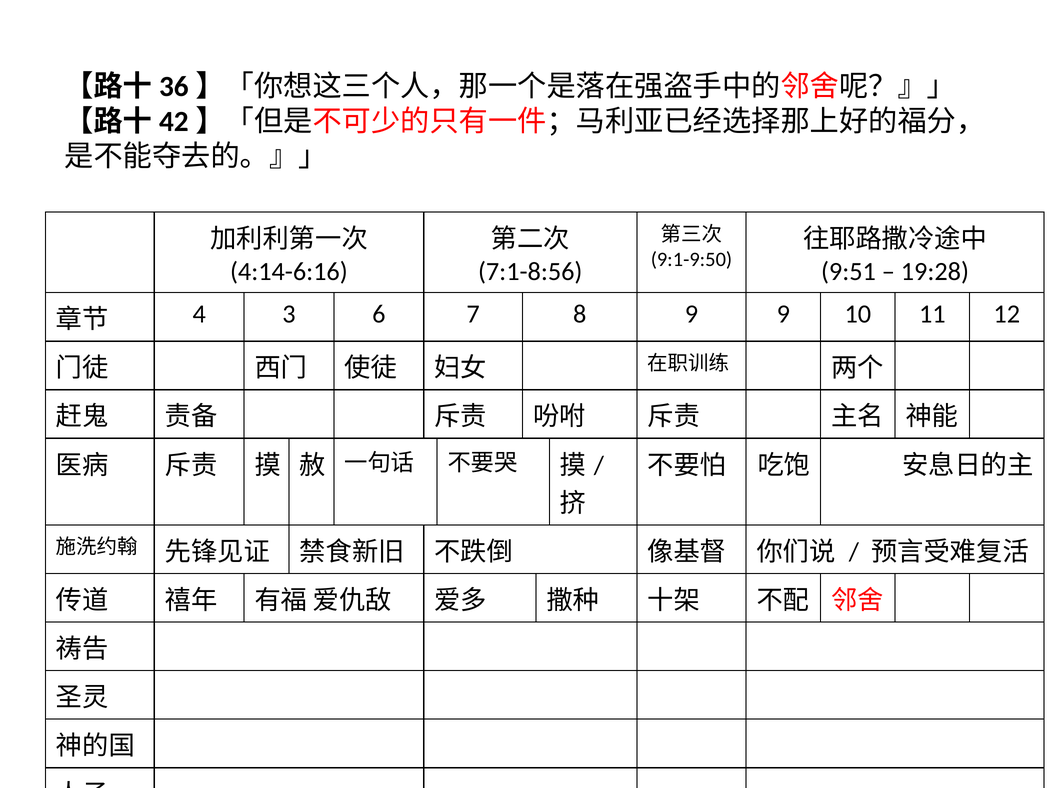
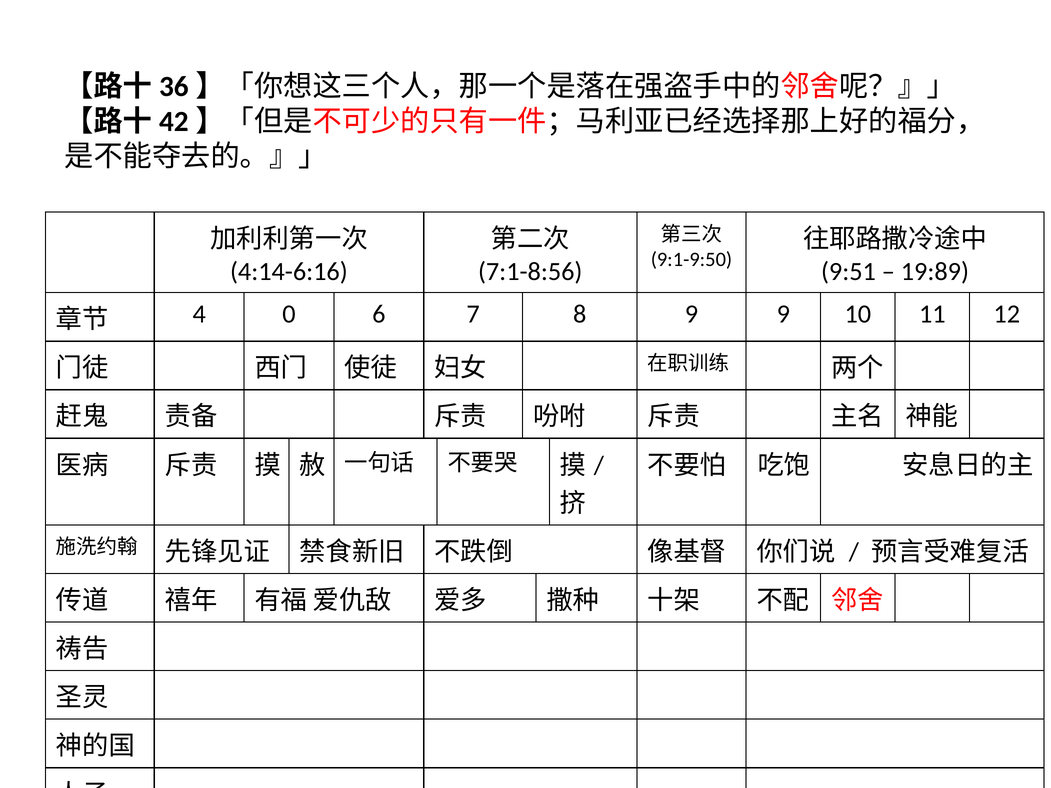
19:28: 19:28 -> 19:89
3: 3 -> 0
